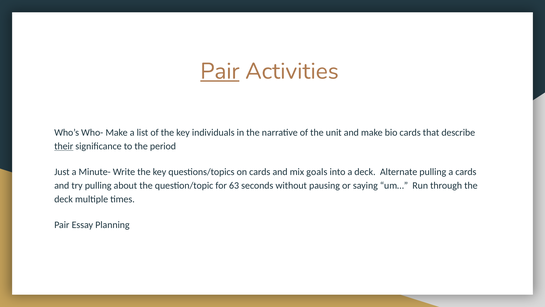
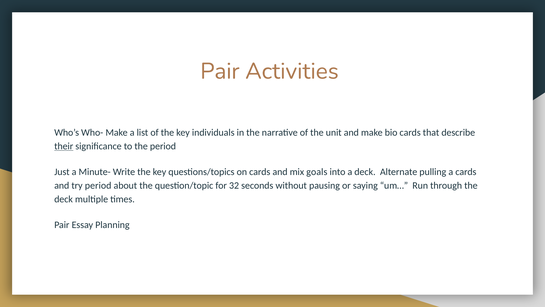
Pair at (220, 71) underline: present -> none
try pulling: pulling -> period
63: 63 -> 32
